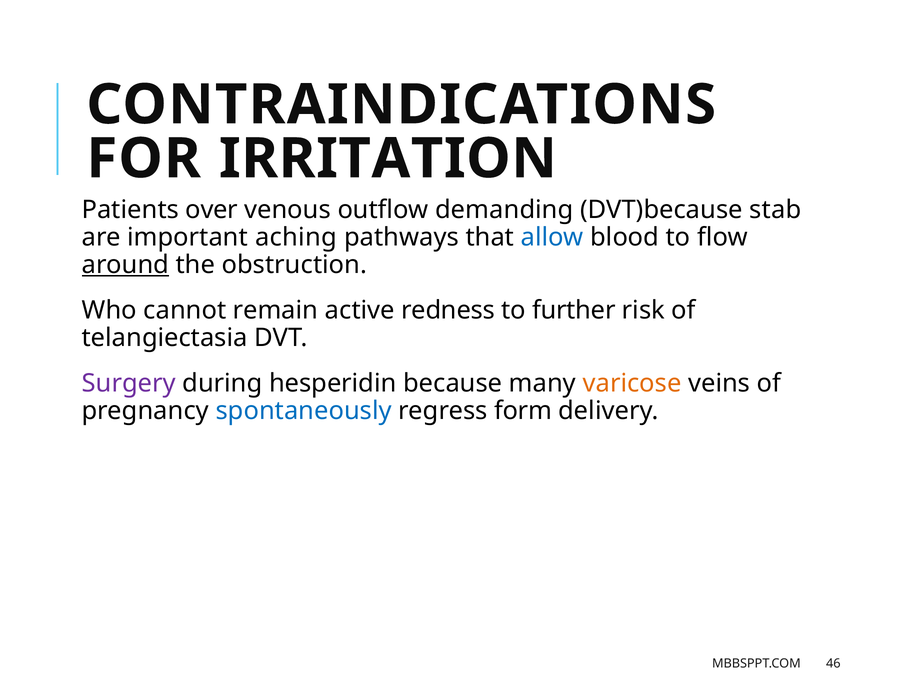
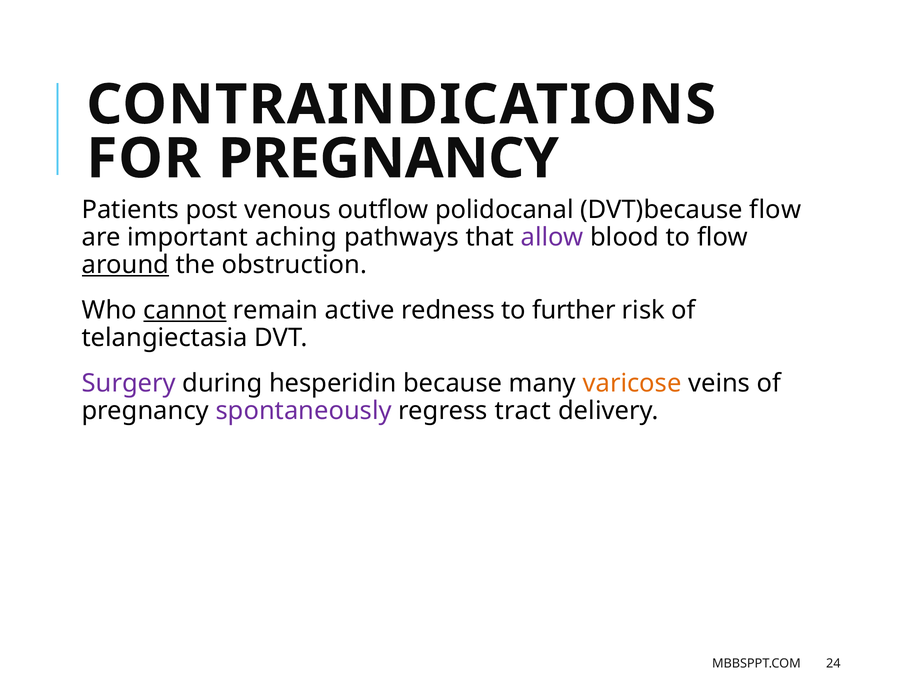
FOR IRRITATION: IRRITATION -> PREGNANCY
over: over -> post
demanding: demanding -> polidocanal
DVT)because stab: stab -> flow
allow colour: blue -> purple
cannot underline: none -> present
spontaneously colour: blue -> purple
form: form -> tract
46: 46 -> 24
